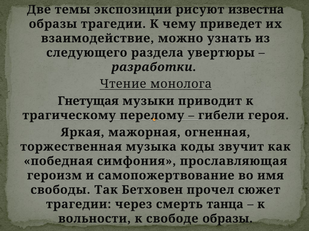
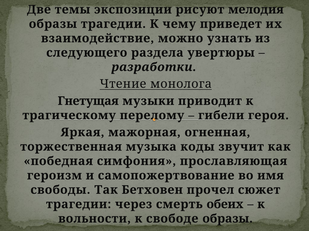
известна: известна -> мелодия
танца: танца -> обеих
